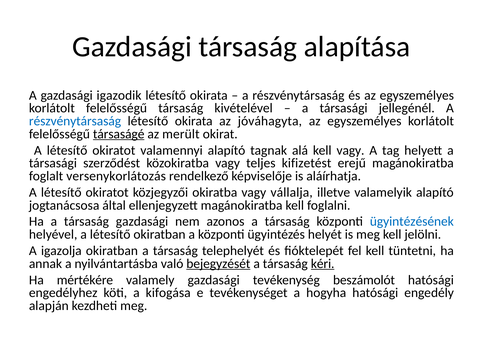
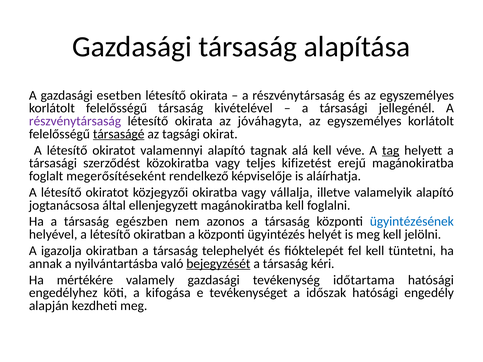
igazodik: igazodik -> esetben
részvénytársaság at (75, 121) colour: blue -> purple
merült: merült -> tagsági
kell vagy: vagy -> véve
tag underline: none -> present
versenykorlátozás: versenykorlátozás -> megerősítéseként
társaság gazdasági: gazdasági -> egészben
kéri underline: present -> none
beszámolót: beszámolót -> időtartama
hogyha: hogyha -> időszak
